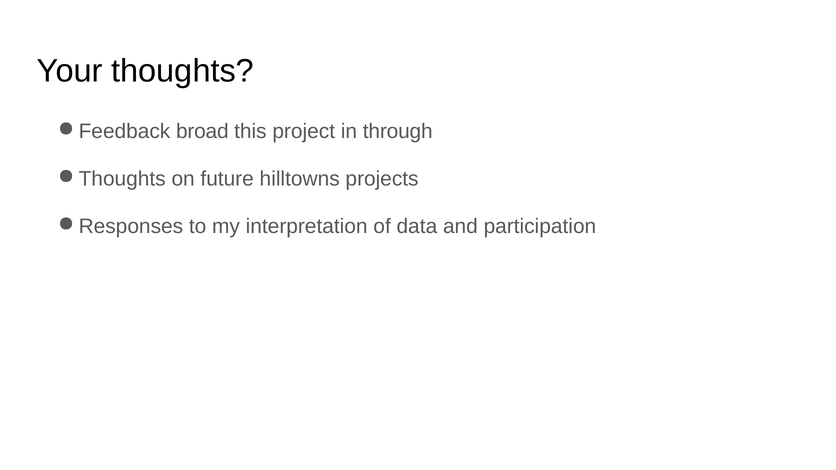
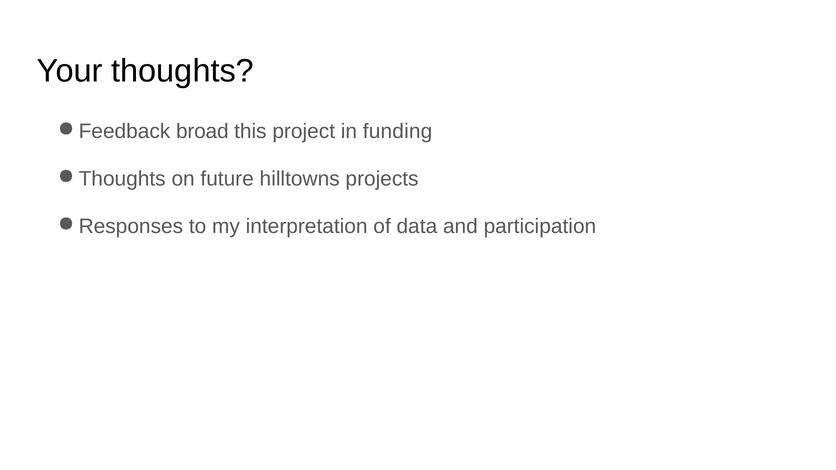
through: through -> funding
